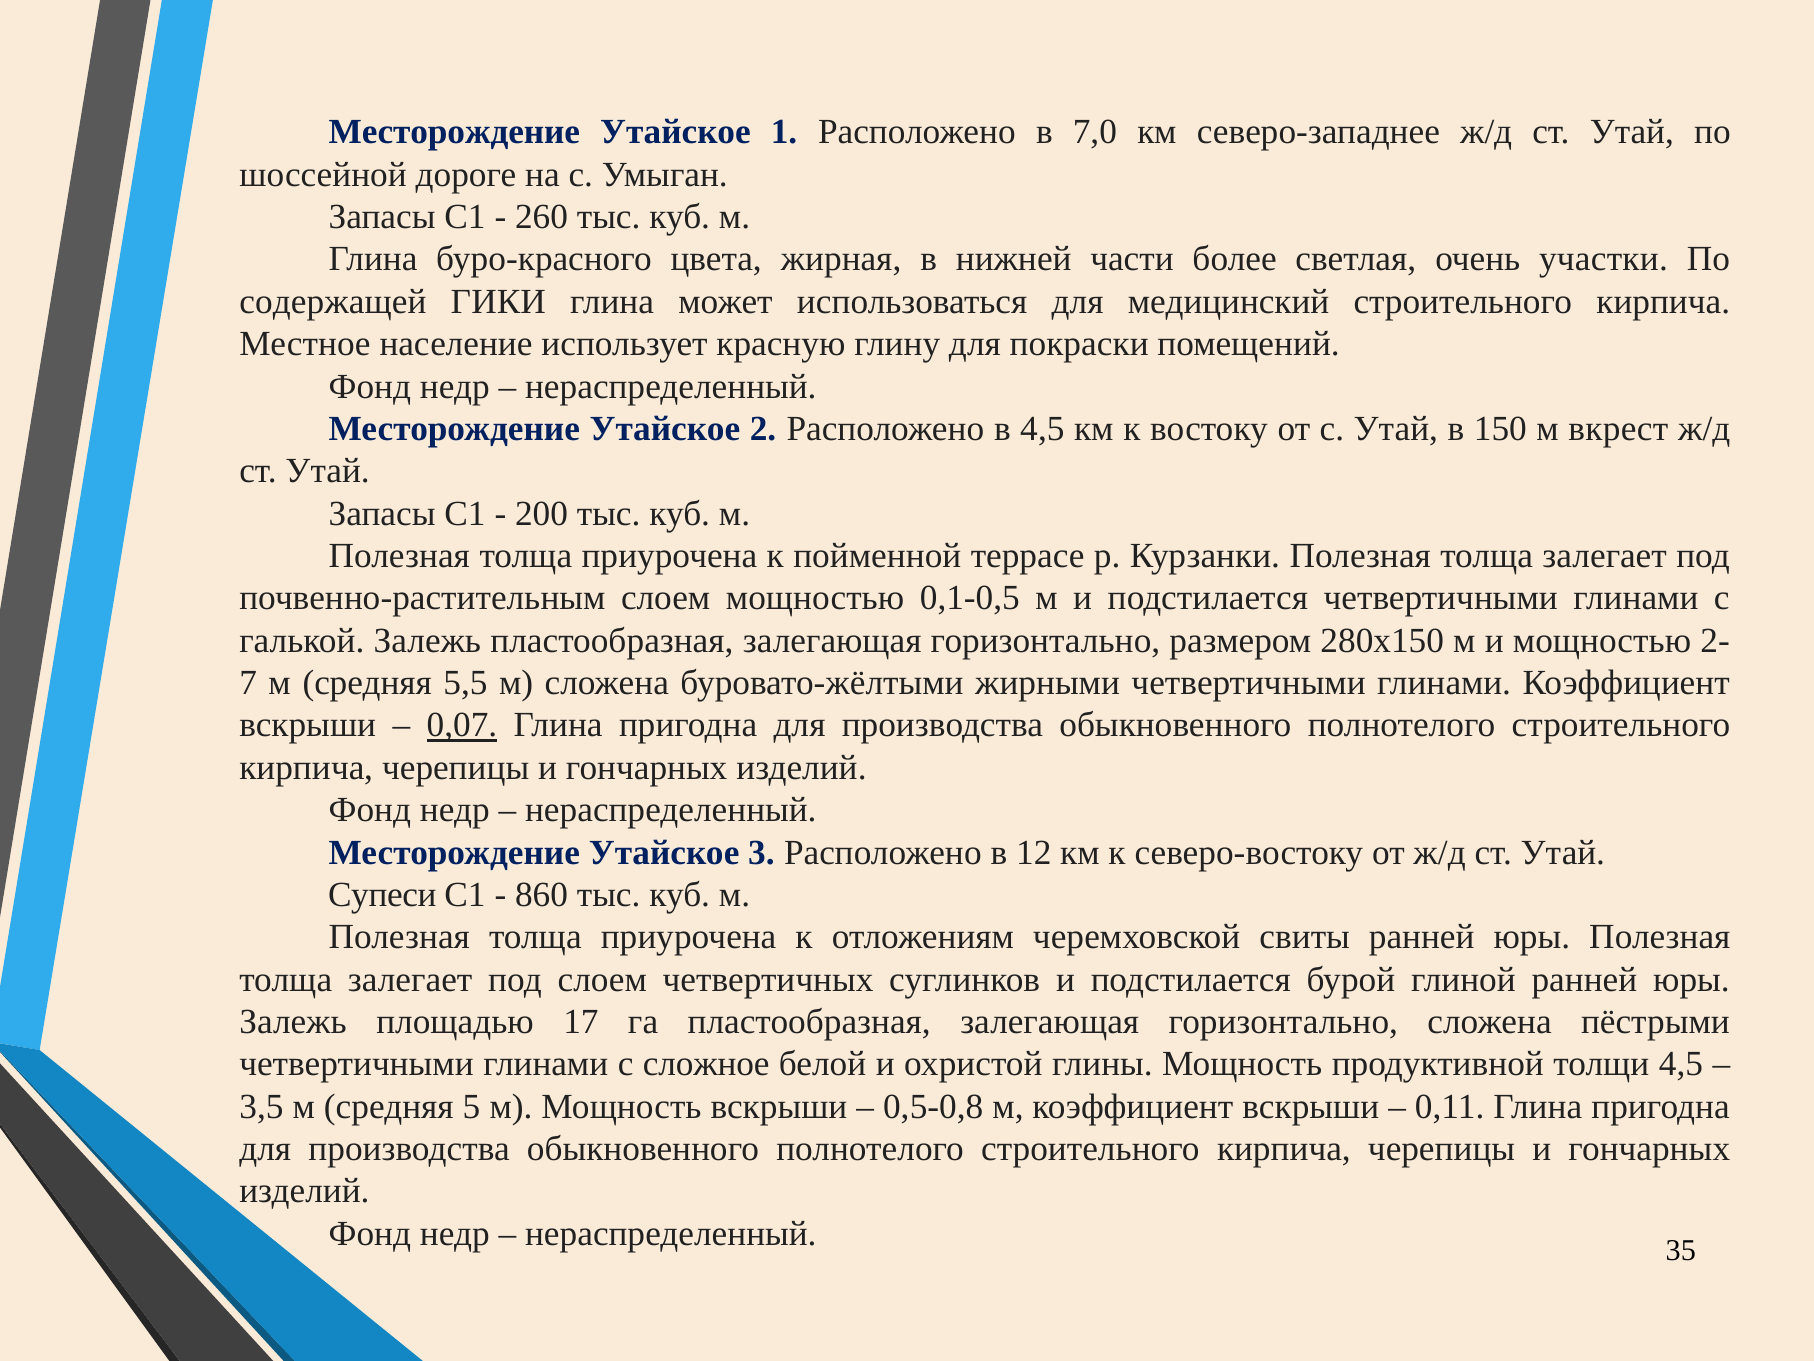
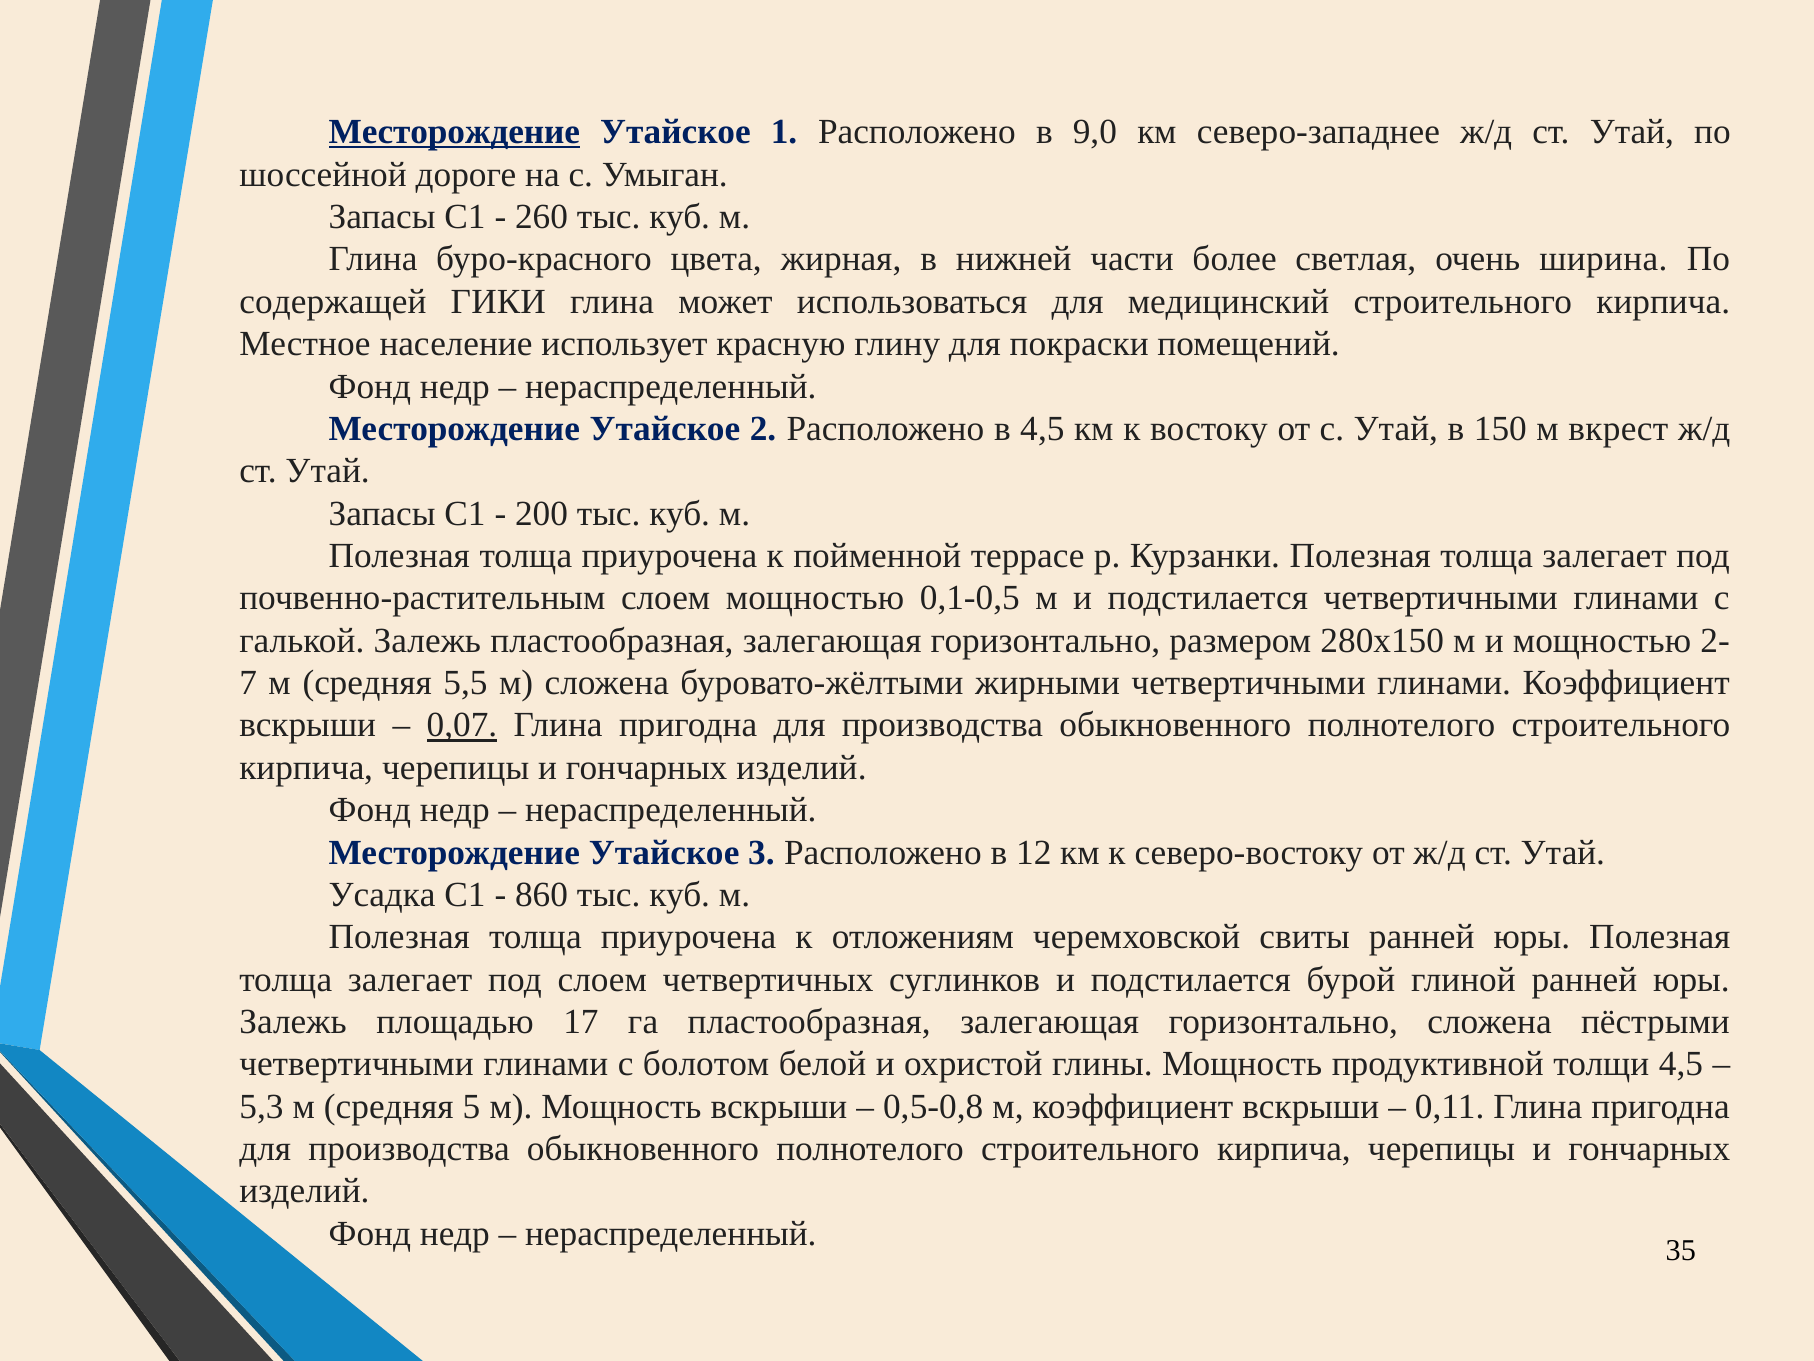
Месторождение at (454, 132) underline: none -> present
7,0: 7,0 -> 9,0
участки: участки -> ширина
Супеси: Супеси -> Усадка
сложное: сложное -> болотом
3,5: 3,5 -> 5,3
